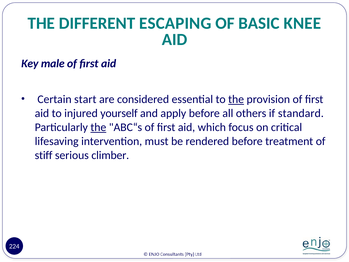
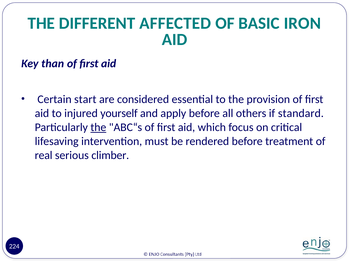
ESCAPING: ESCAPING -> AFFECTED
KNEE: KNEE -> IRON
male: male -> than
the at (236, 99) underline: present -> none
stiff: stiff -> real
